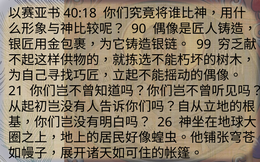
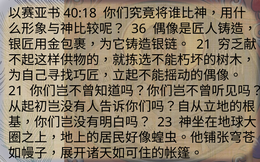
90: 90 -> 36
99 at (204, 45): 99 -> 21
26: 26 -> 23
